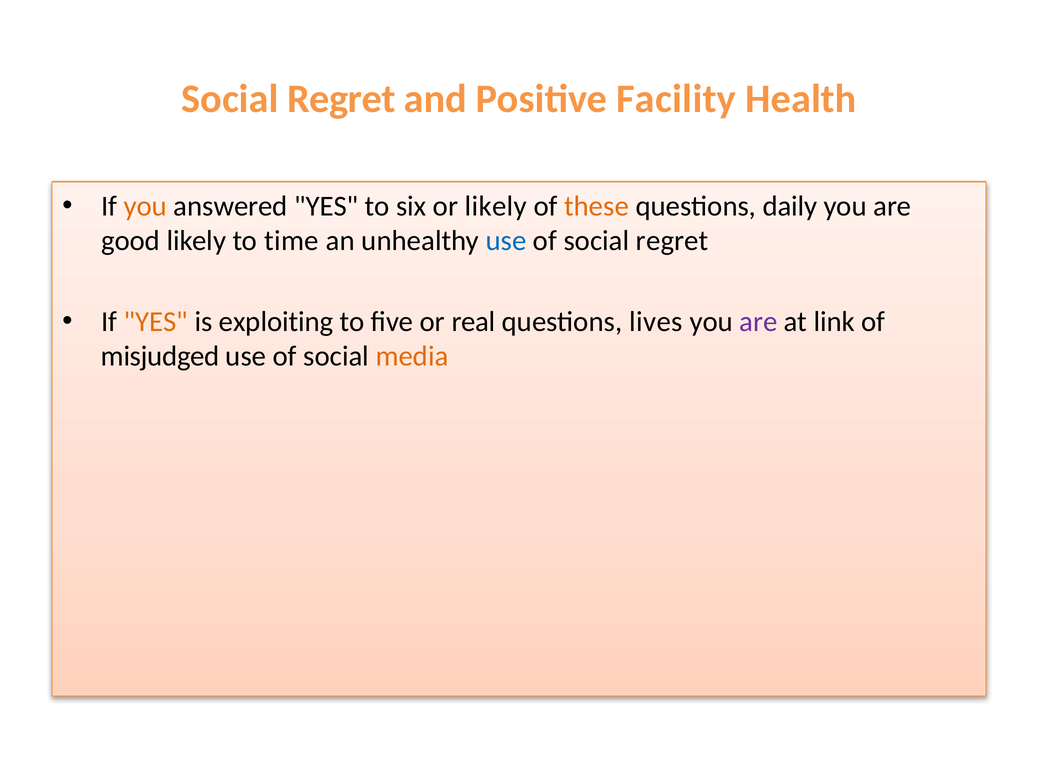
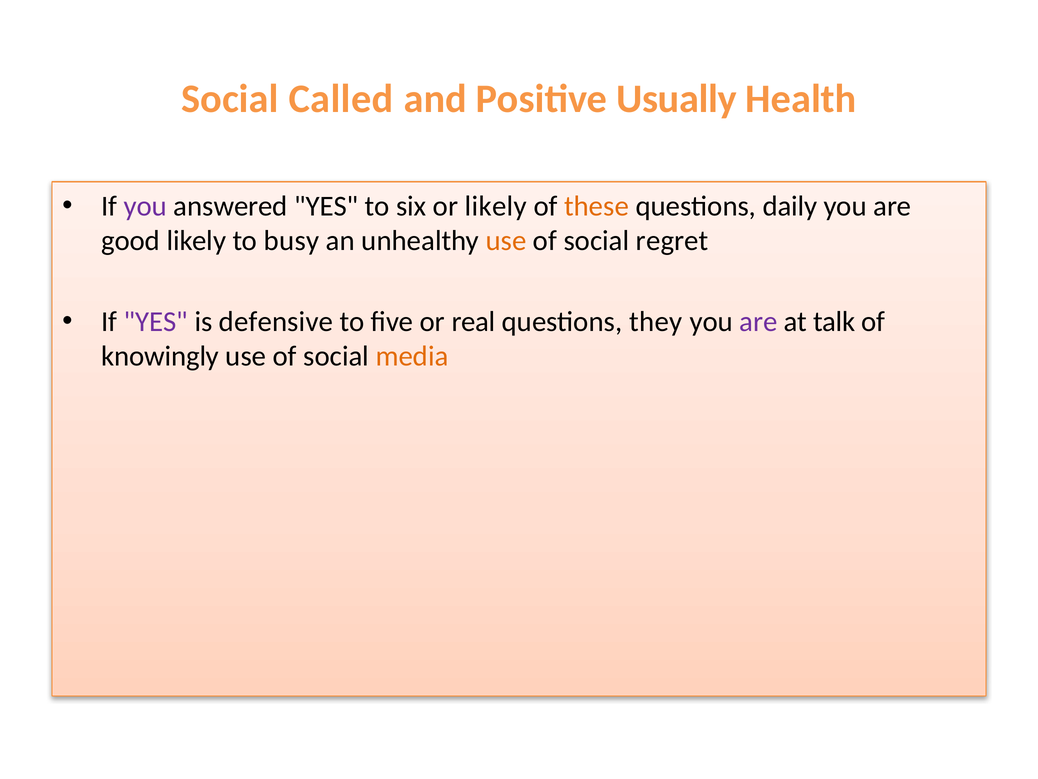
Regret at (341, 99): Regret -> Called
Facility: Facility -> Usually
you at (145, 206) colour: orange -> purple
time: time -> busy
use at (506, 241) colour: blue -> orange
YES at (156, 322) colour: orange -> purple
exploiting: exploiting -> defensive
lives: lives -> they
link: link -> talk
misjudged: misjudged -> knowingly
